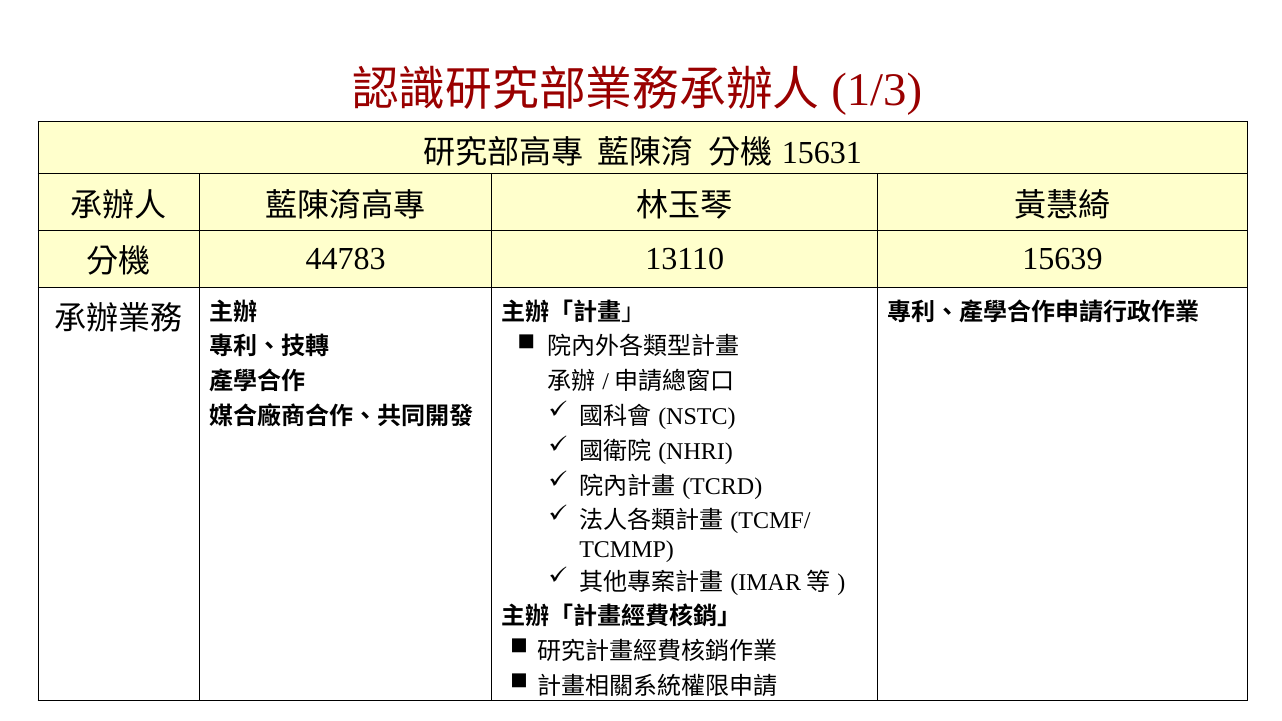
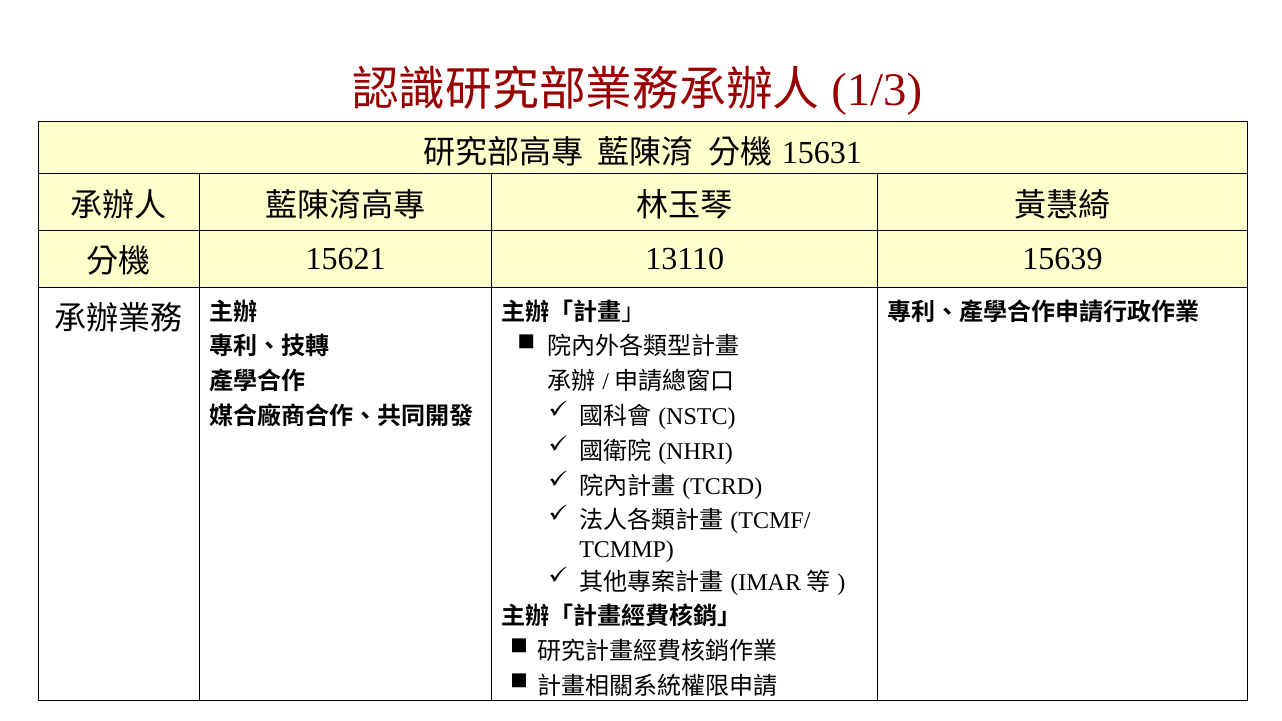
44783: 44783 -> 15621
